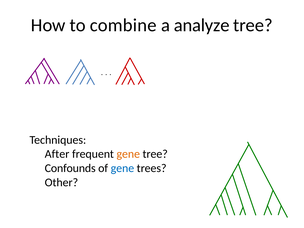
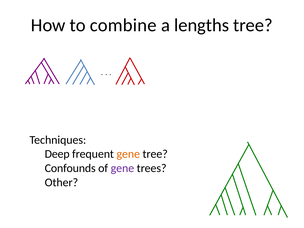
analyze: analyze -> lengths
After: After -> Deep
gene at (122, 168) colour: blue -> purple
